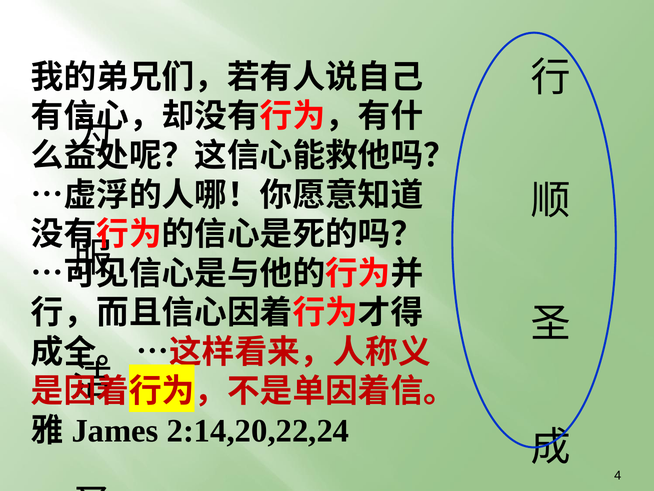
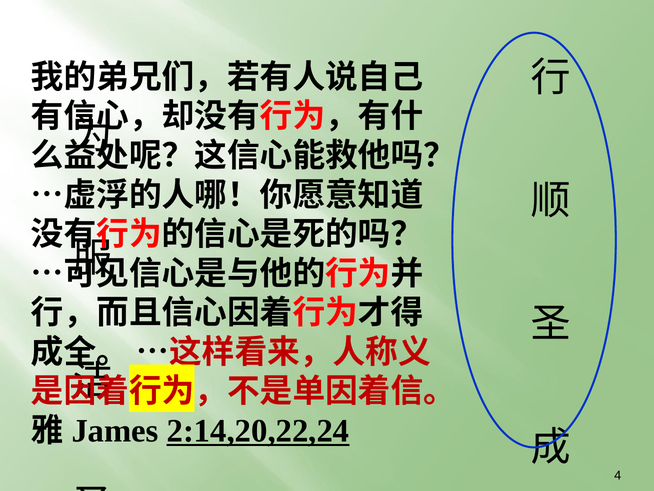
2:14,20,22,24 underline: none -> present
